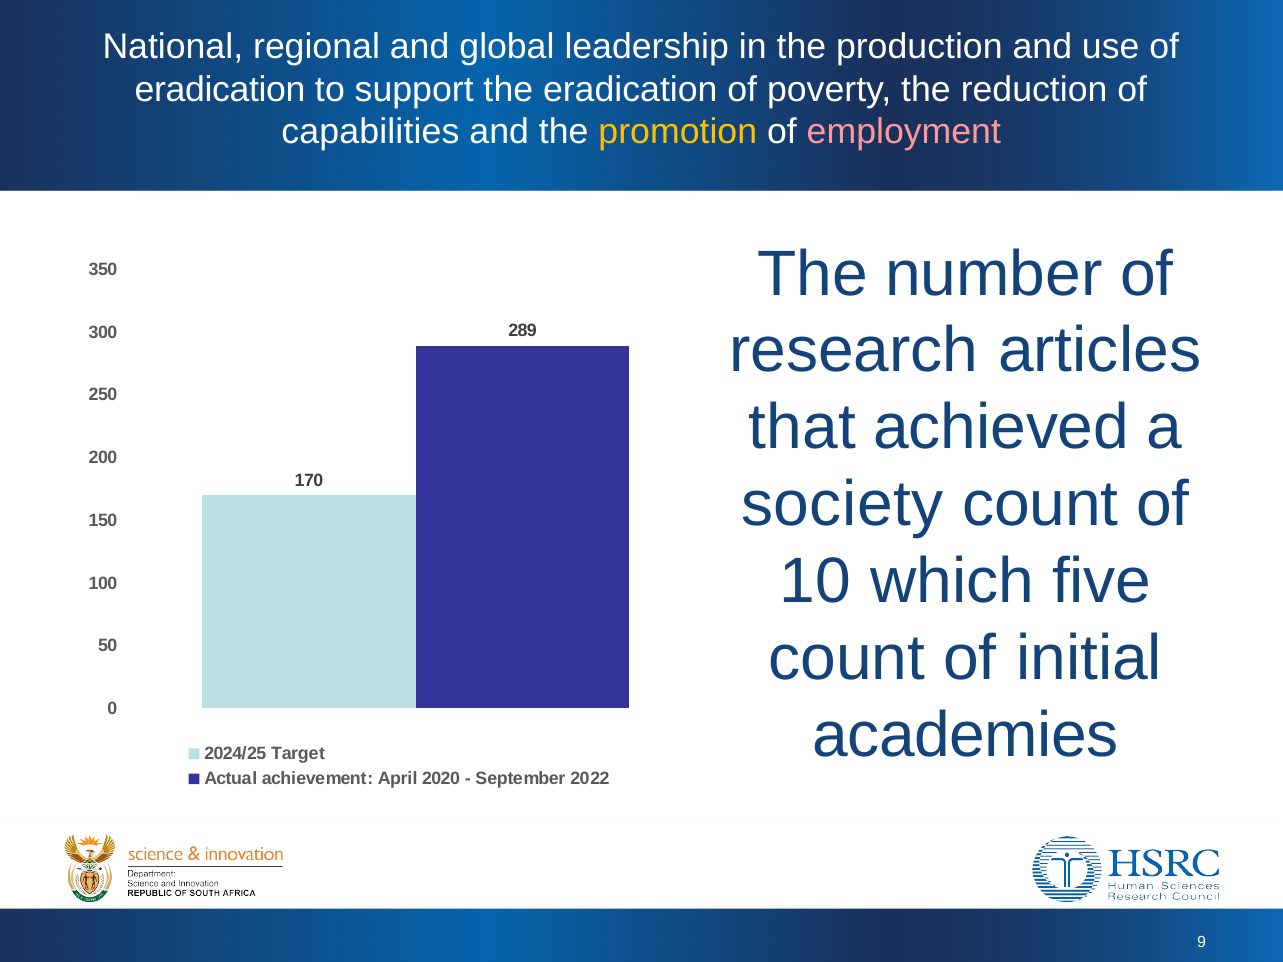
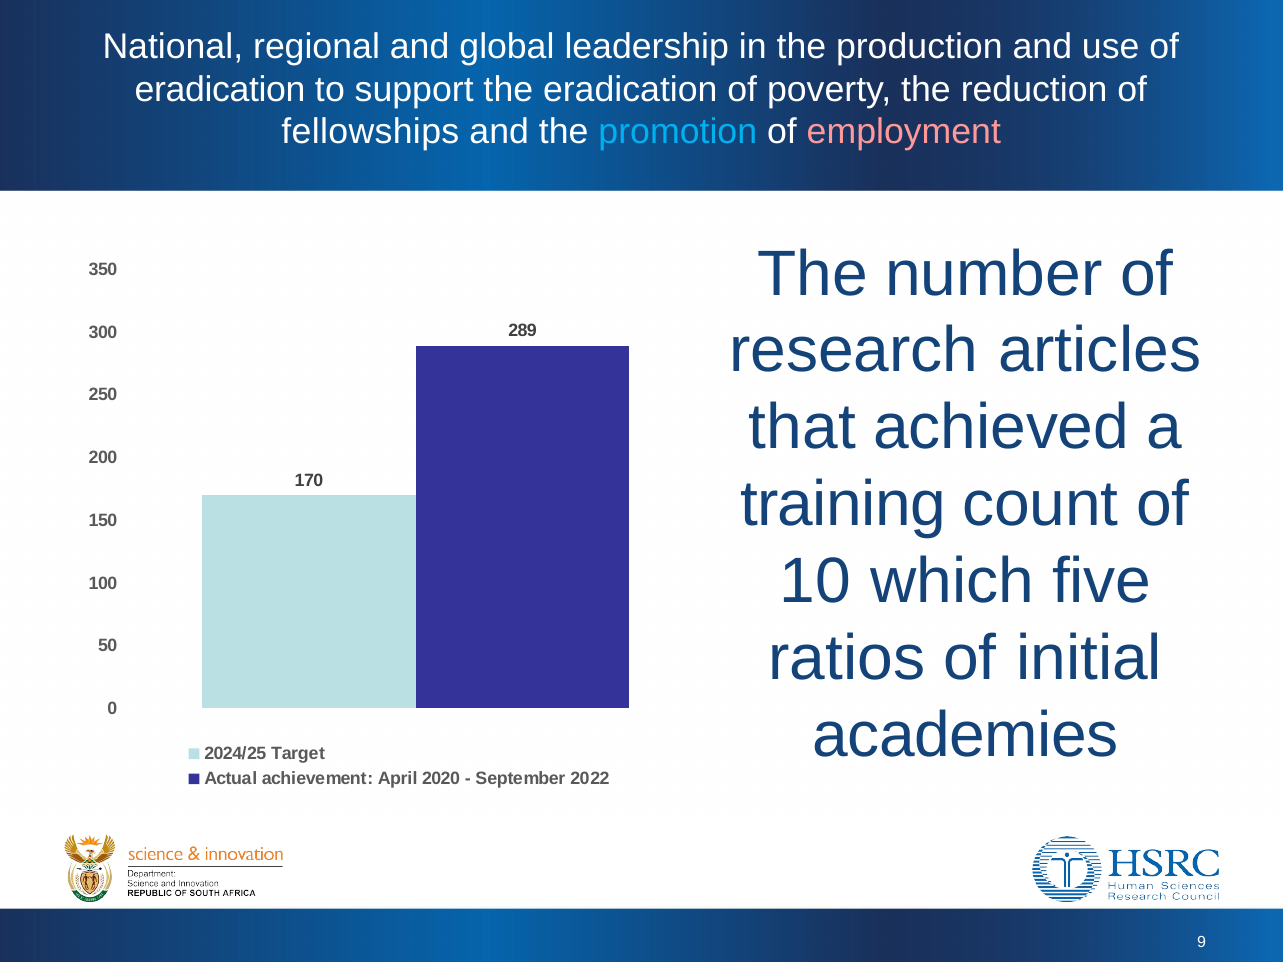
capabilities: capabilities -> fellowships
promotion colour: yellow -> light blue
society: society -> training
count at (847, 659): count -> ratios
